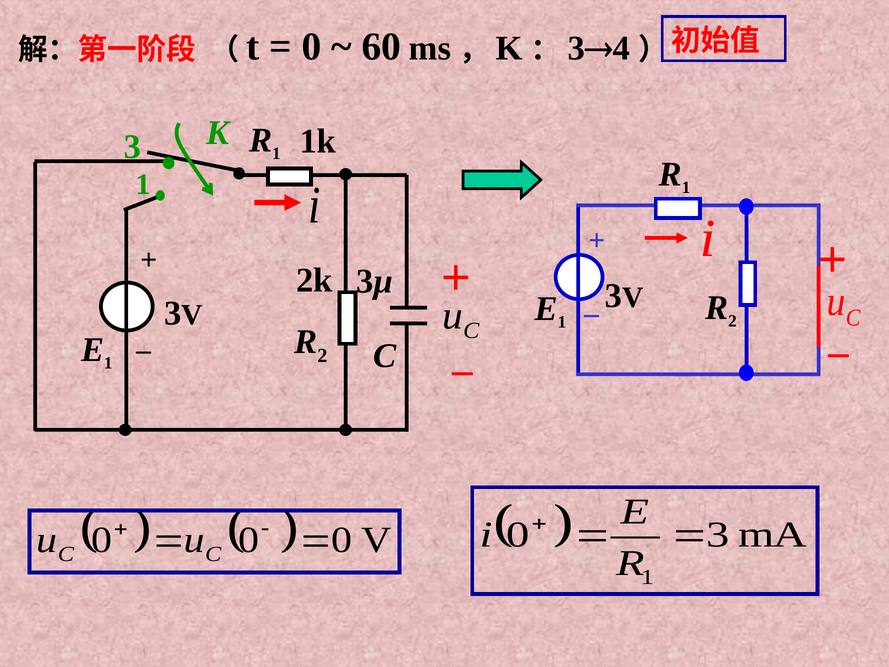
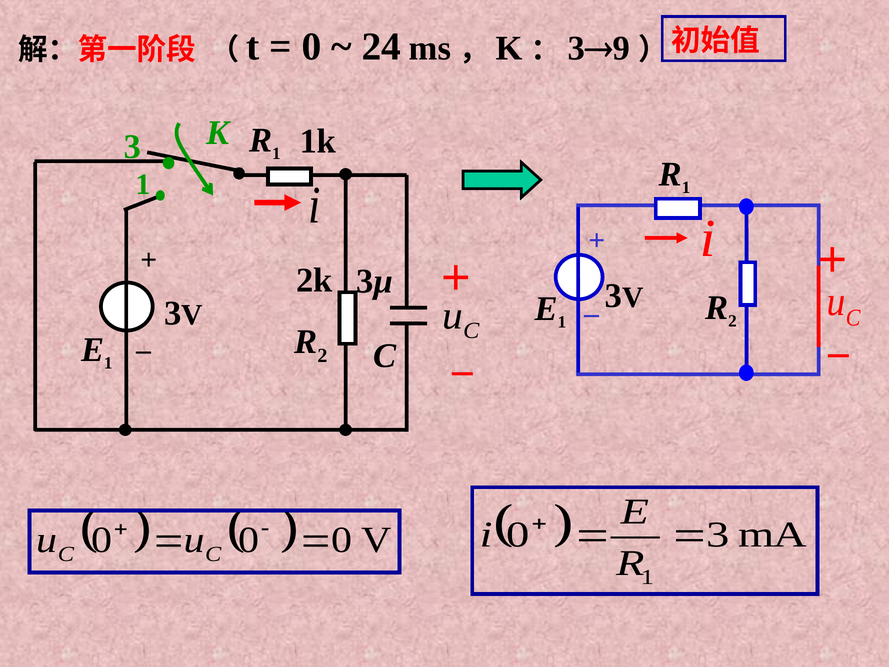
60: 60 -> 24
4: 4 -> 9
